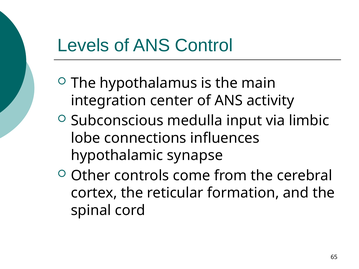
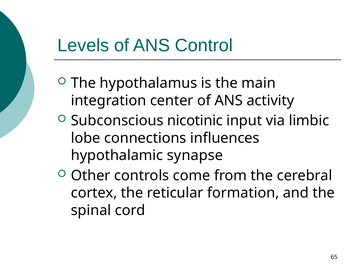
medulla: medulla -> nicotinic
